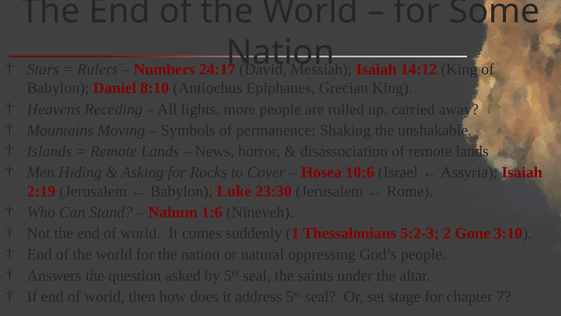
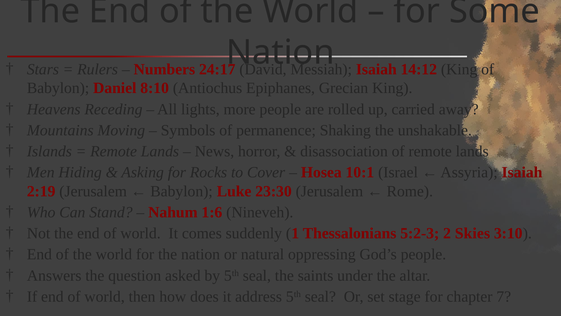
10:6: 10:6 -> 10:1
Gone: Gone -> Skies
